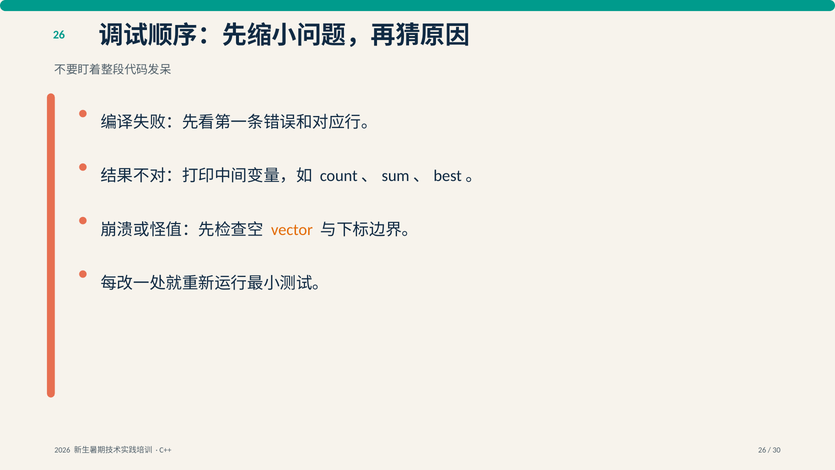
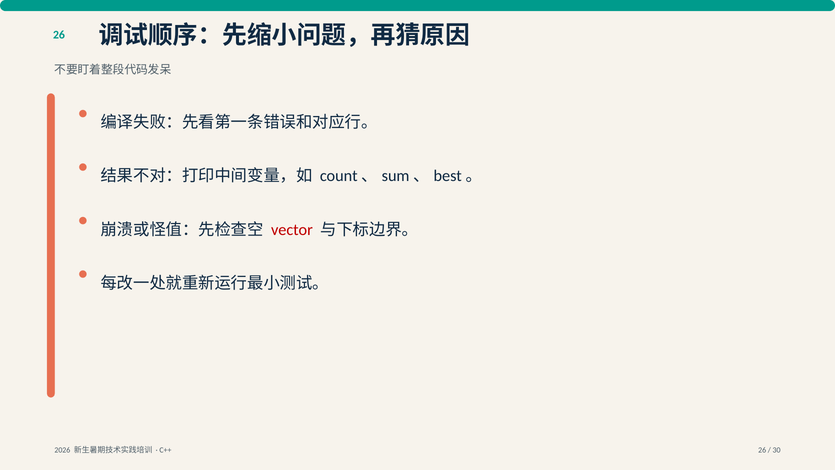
vector colour: orange -> red
